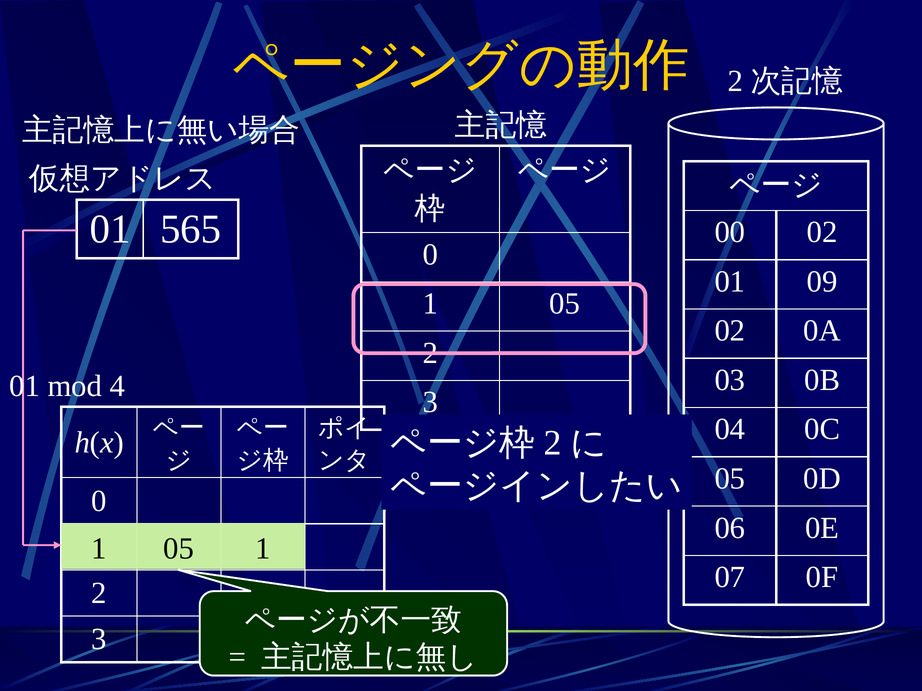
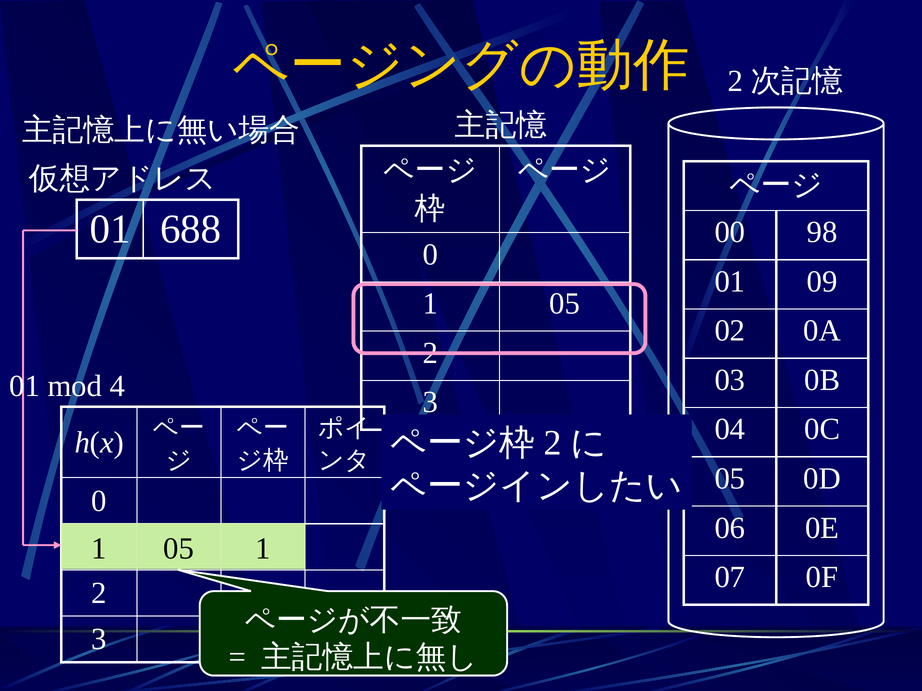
565: 565 -> 688
00 02: 02 -> 98
